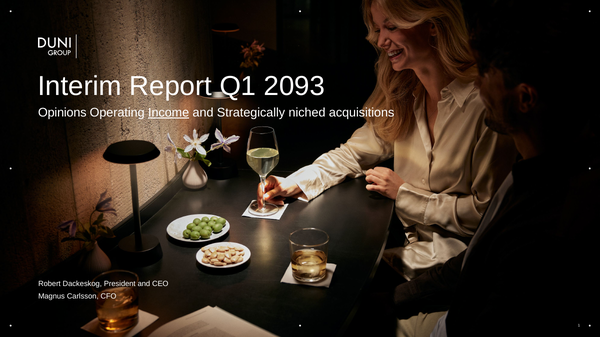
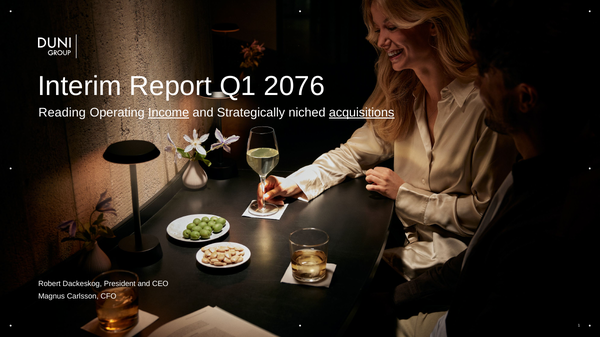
2093: 2093 -> 2076
Opinions: Opinions -> Reading
acquisitions underline: none -> present
